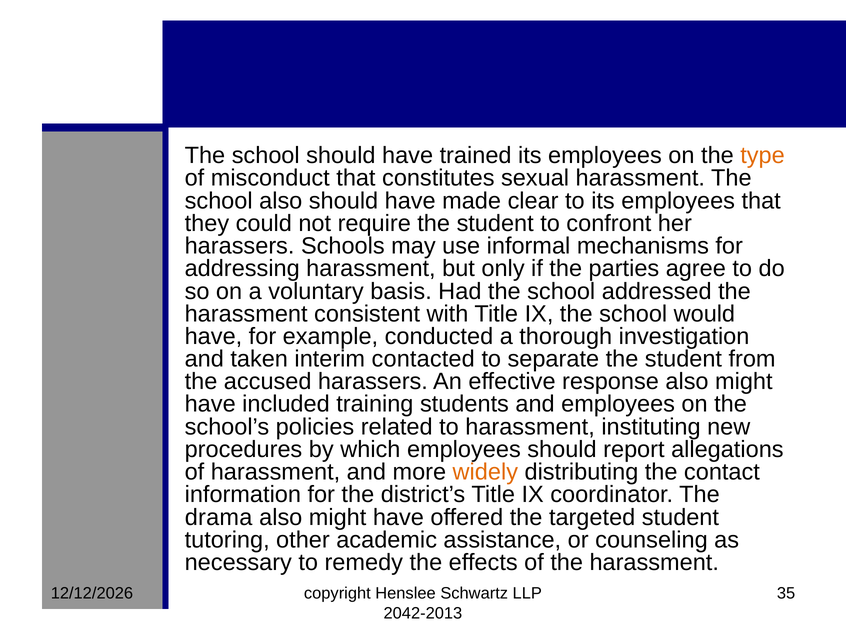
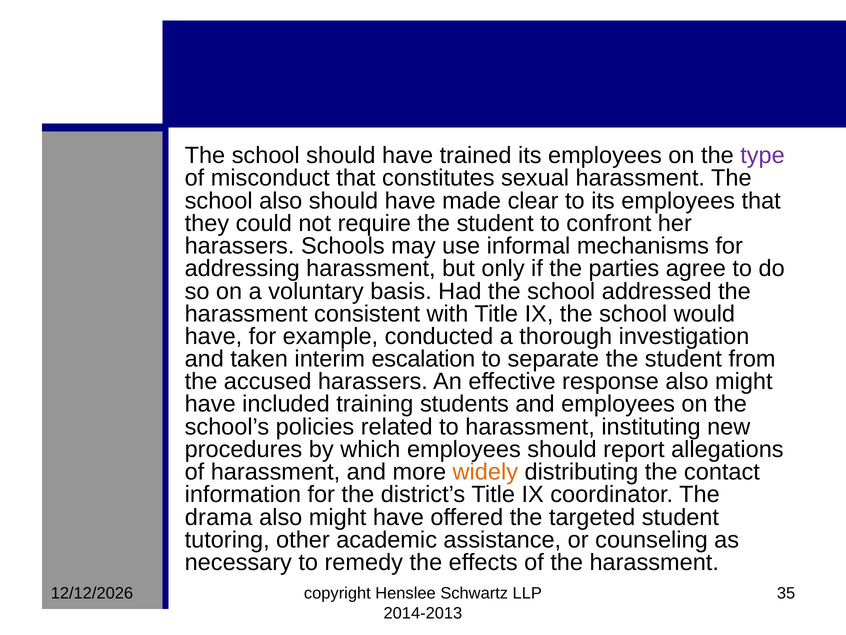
type colour: orange -> purple
contacted: contacted -> escalation
2042-2013: 2042-2013 -> 2014-2013
